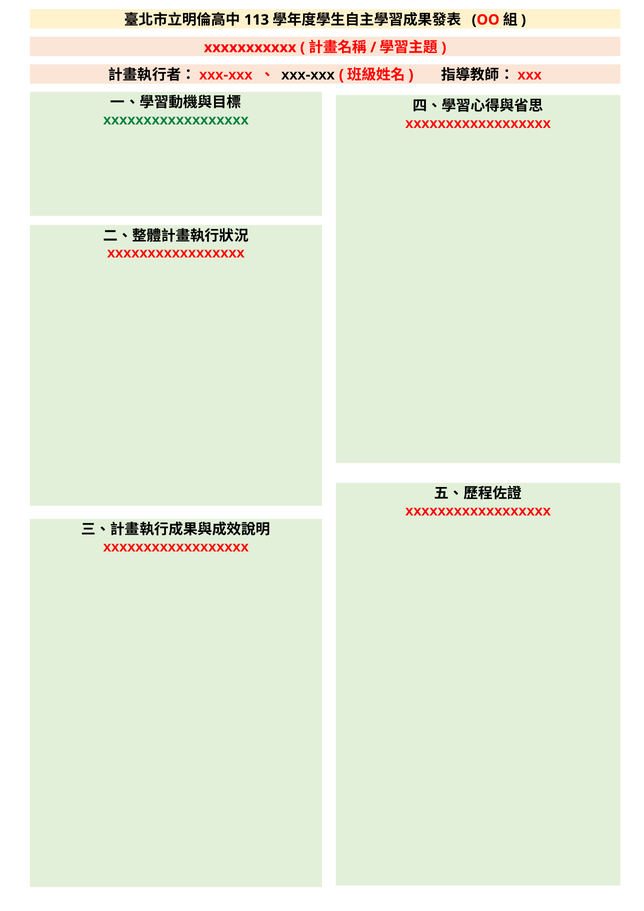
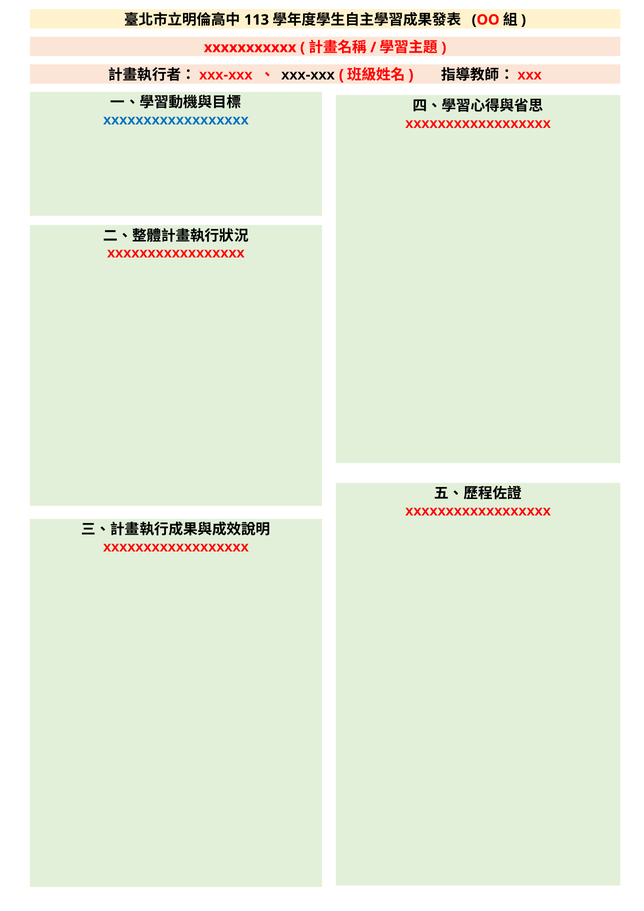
xxxxxxxxxxxxxxxxxx at (176, 120) colour: green -> blue
